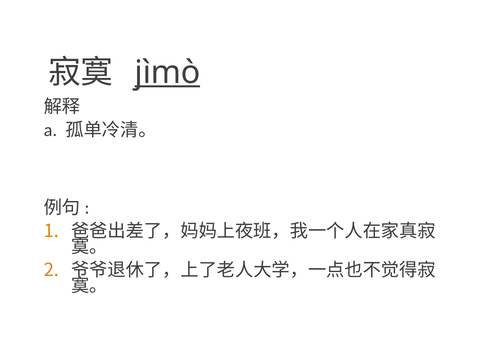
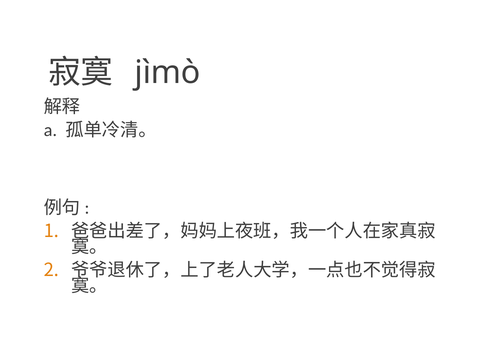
jìmò underline: present -> none
